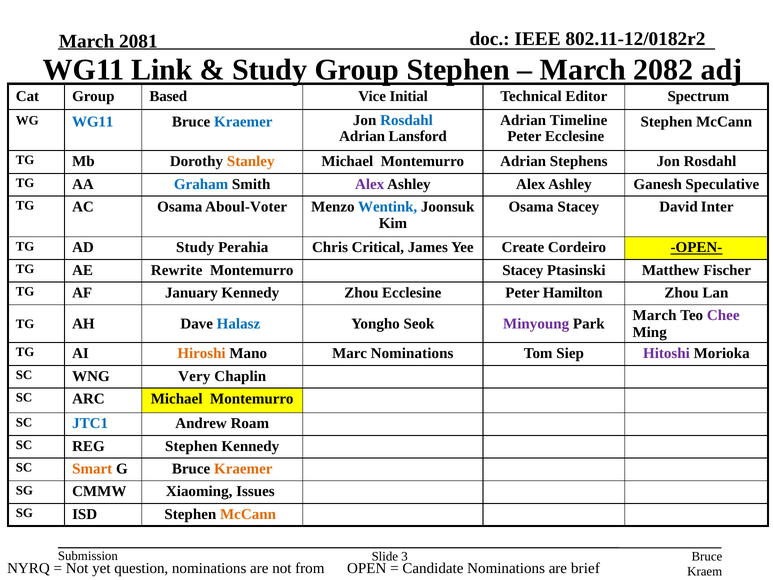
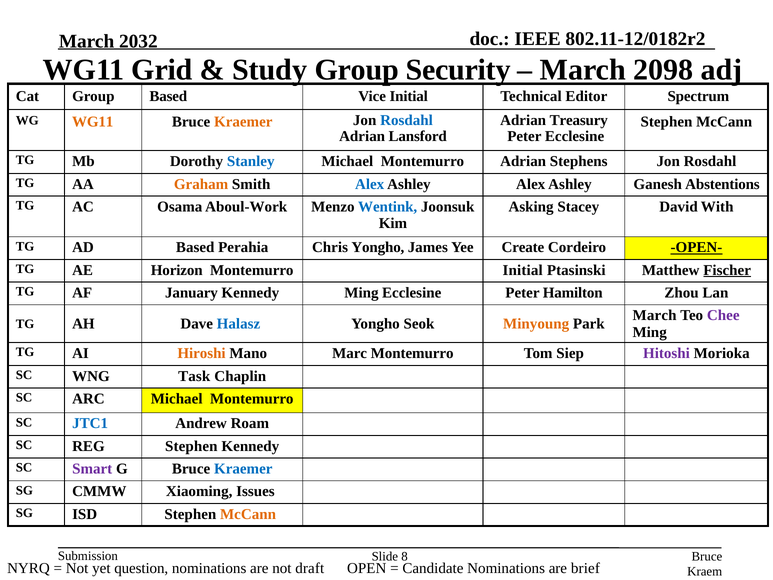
2081: 2081 -> 2032
Link: Link -> Grid
Group Stephen: Stephen -> Security
2082: 2082 -> 2098
Timeline: Timeline -> Treasury
WG11 at (93, 122) colour: blue -> orange
Kraemer at (243, 122) colour: blue -> orange
Stanley colour: orange -> blue
Graham colour: blue -> orange
Alex at (370, 184) colour: purple -> blue
Speculative: Speculative -> Abstentions
Aboul-Voter: Aboul-Voter -> Aboul-Work
Osama at (531, 207): Osama -> Asking
Inter: Inter -> With
AD Study: Study -> Based
Chris Critical: Critical -> Yongho
Rewrite: Rewrite -> Horizon
Montemurro Stacey: Stacey -> Initial
Fischer underline: none -> present
Kennedy Zhou: Zhou -> Ming
Minyoung colour: purple -> orange
Marc Nominations: Nominations -> Montemurro
Very: Very -> Task
Smart colour: orange -> purple
Kraemer at (243, 469) colour: orange -> blue
3: 3 -> 8
from: from -> draft
